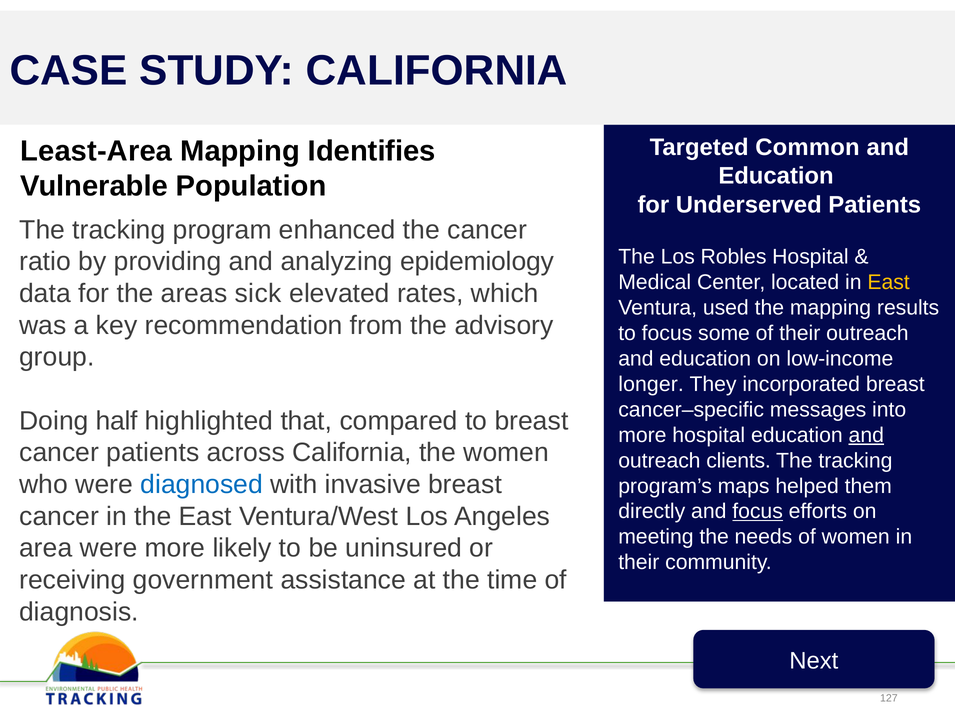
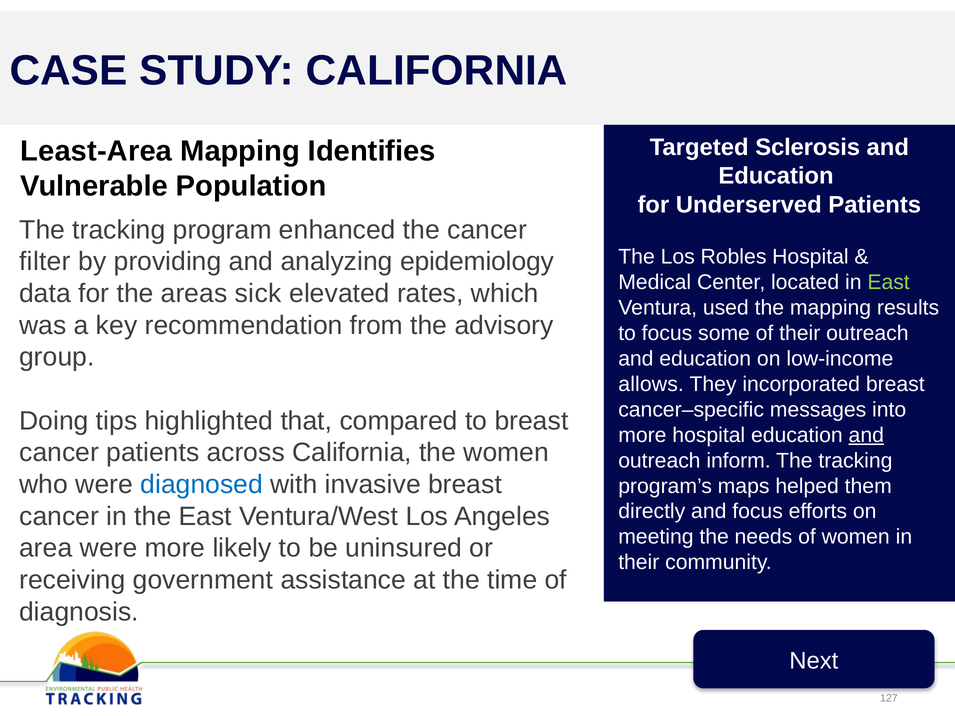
Common: Common -> Sclerosis
ratio: ratio -> filter
East at (889, 283) colour: yellow -> light green
longer: longer -> allows
half: half -> tips
clients: clients -> inform
focus at (758, 512) underline: present -> none
